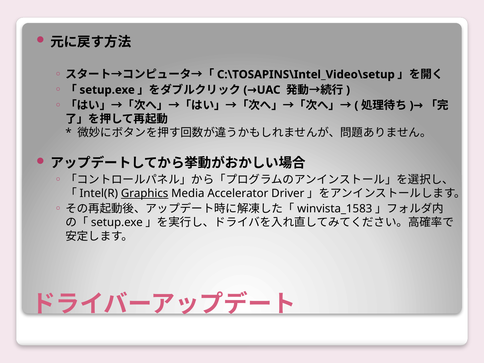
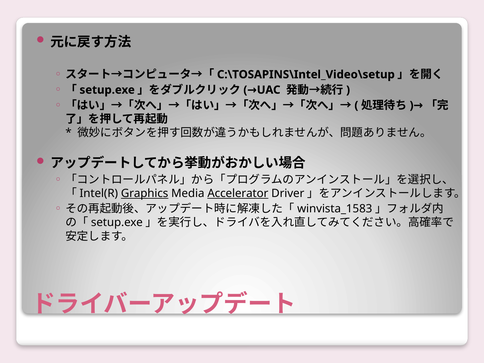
Accelerator underline: none -> present
